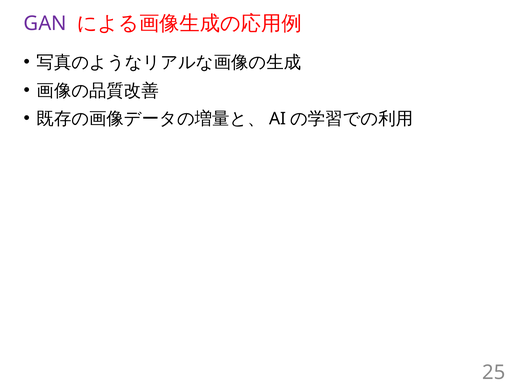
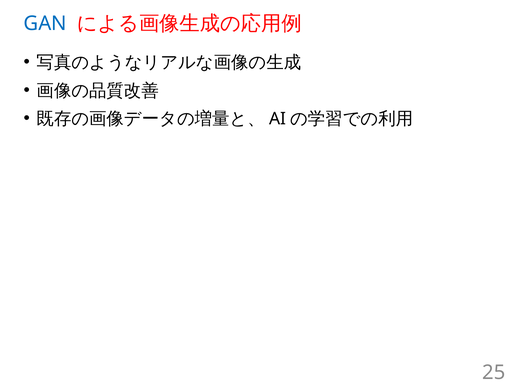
GAN colour: purple -> blue
